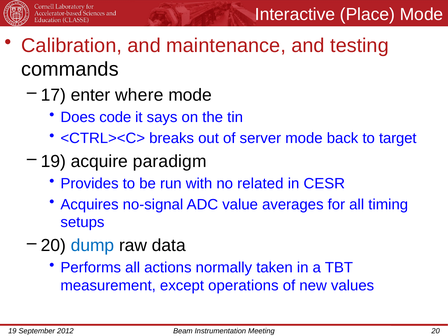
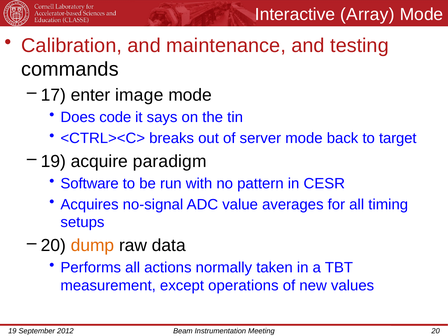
Place: Place -> Array
where: where -> image
Provides: Provides -> Software
related: related -> pattern
dump colour: blue -> orange
